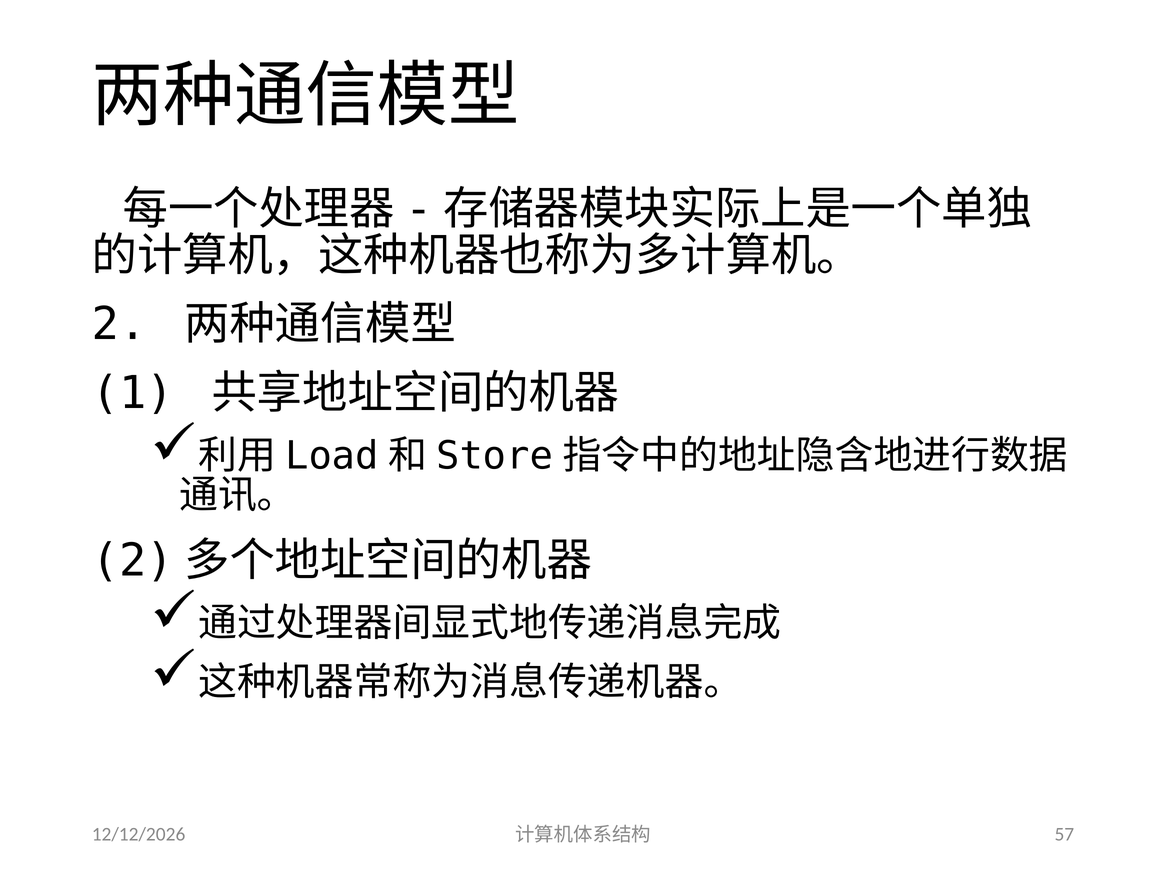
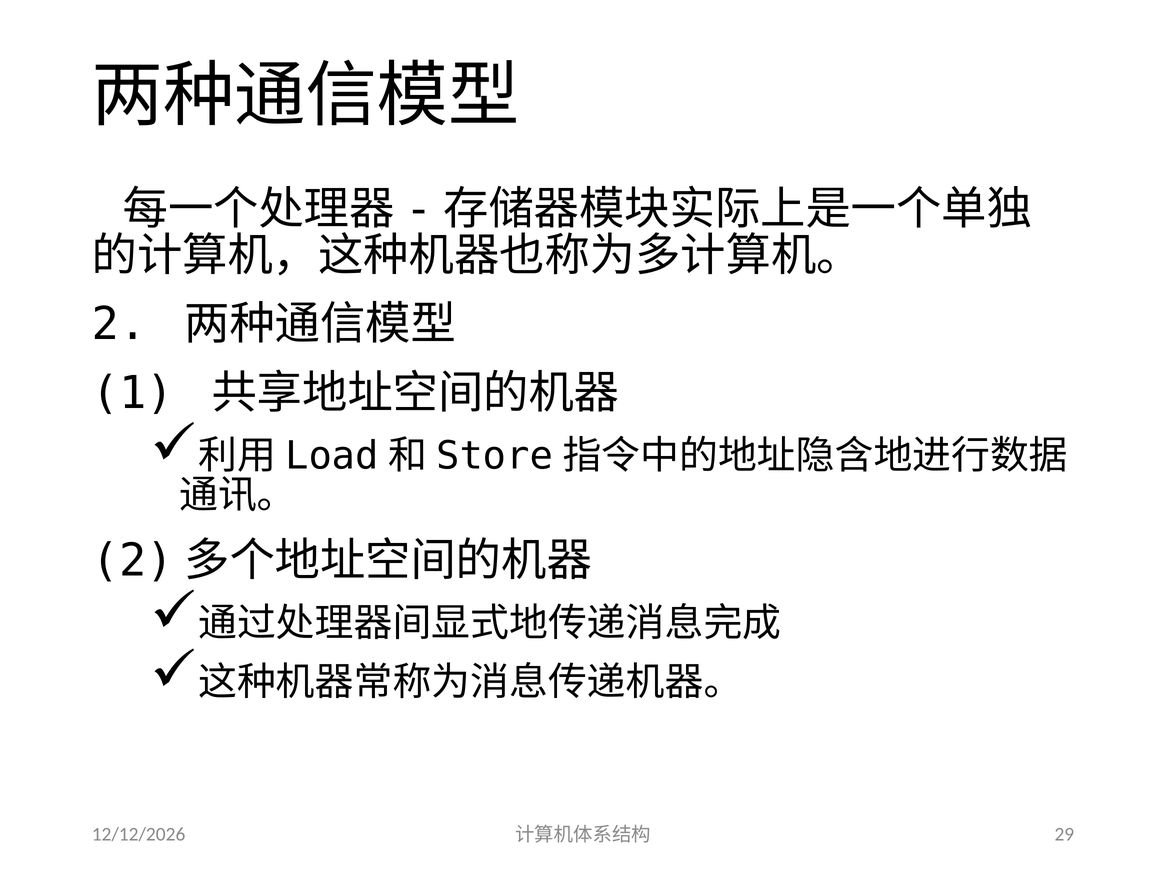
57: 57 -> 29
